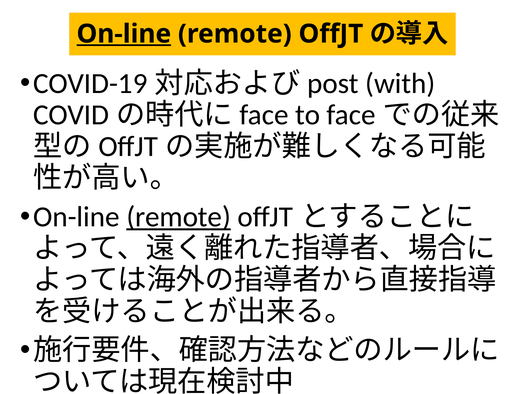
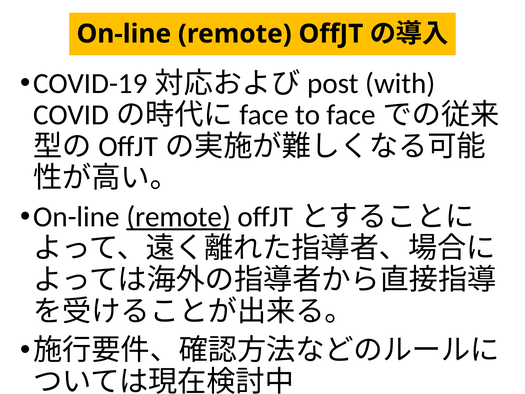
On-line at (124, 34) underline: present -> none
